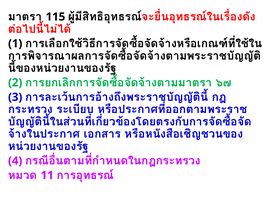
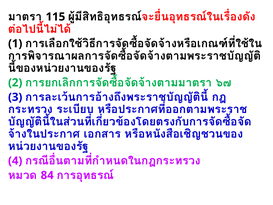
11: 11 -> 84
